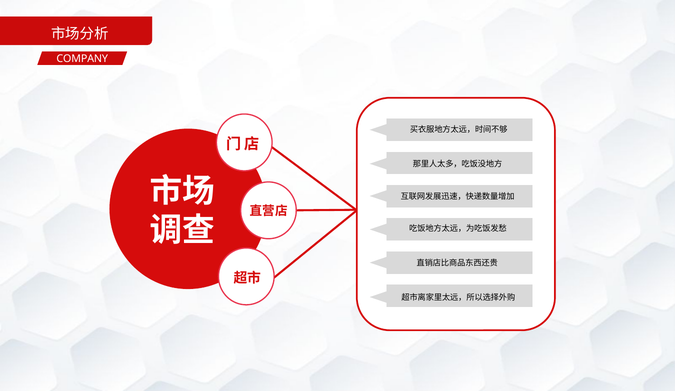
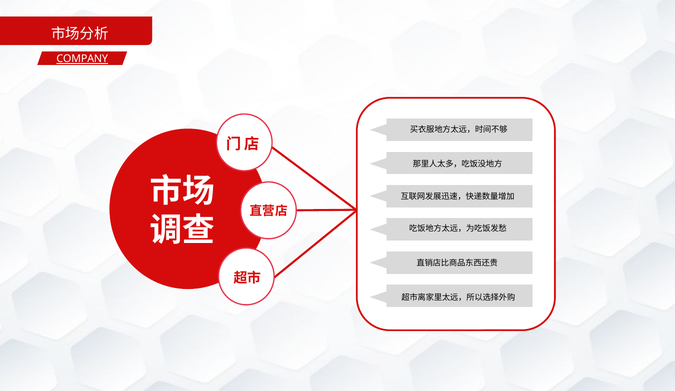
COMPANY underline: none -> present
